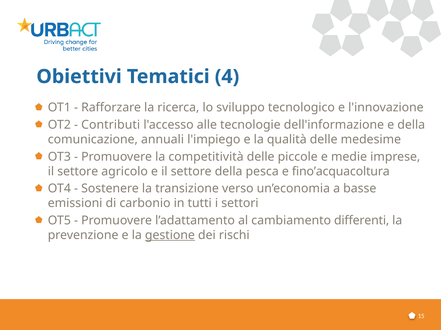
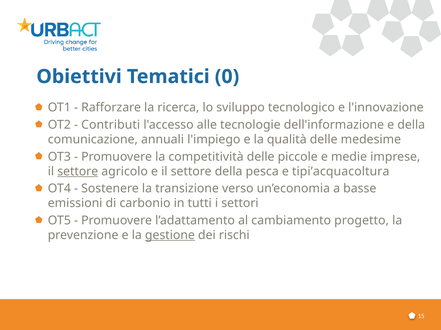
4: 4 -> 0
settore at (78, 171) underline: none -> present
fino’acquacoltura: fino’acquacoltura -> tipi’acquacoltura
differenti: differenti -> progetto
